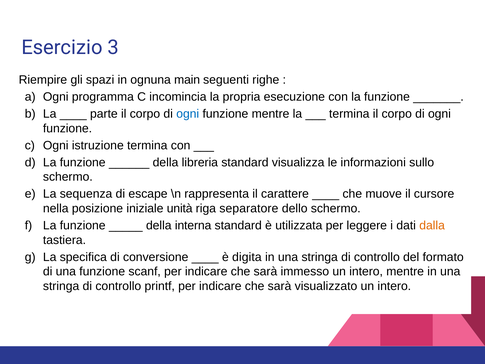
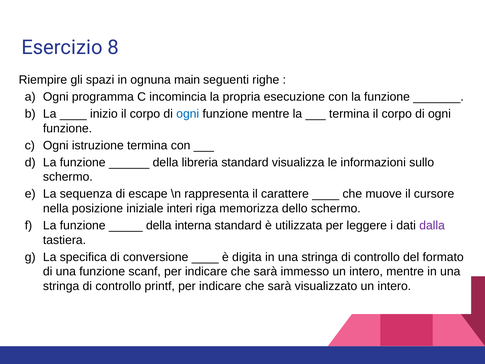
3: 3 -> 8
parte: parte -> inizio
unità: unità -> interi
separatore: separatore -> memorizza
dalla colour: orange -> purple
